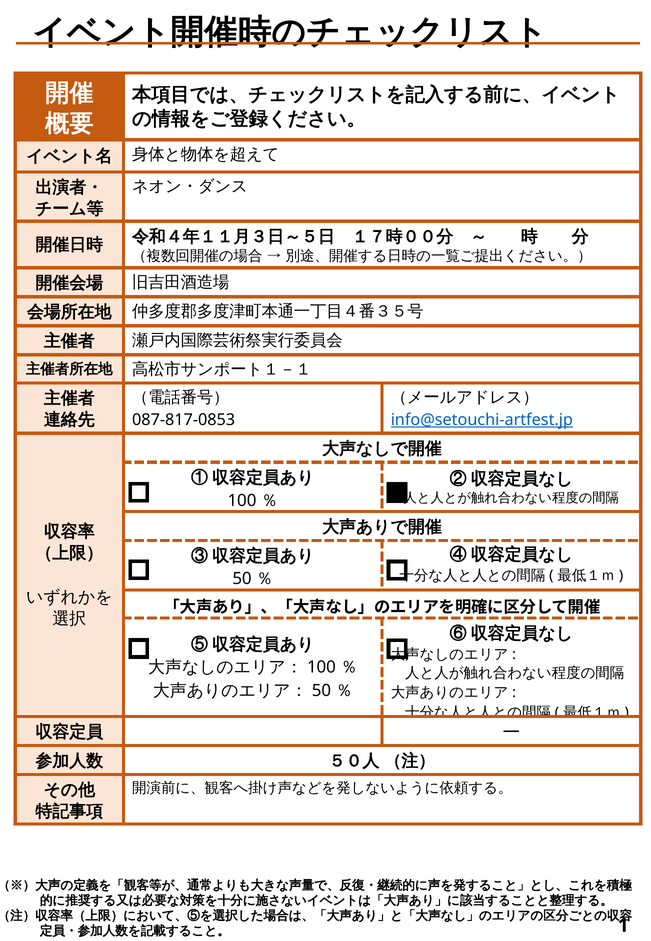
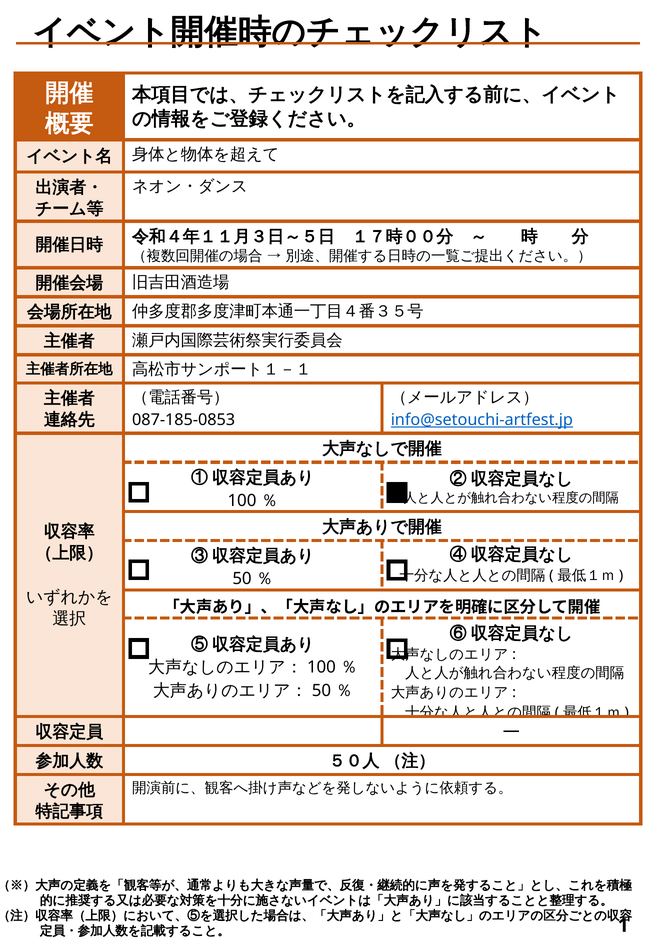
087-817-0853: 087-817-0853 -> 087-185-0853
